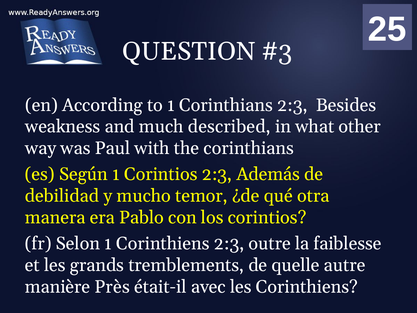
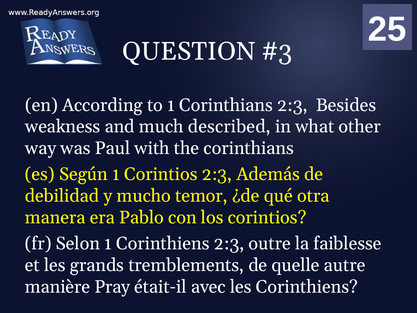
Près: Près -> Pray
